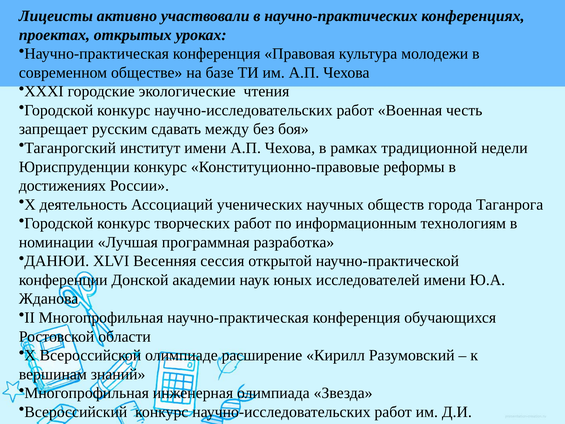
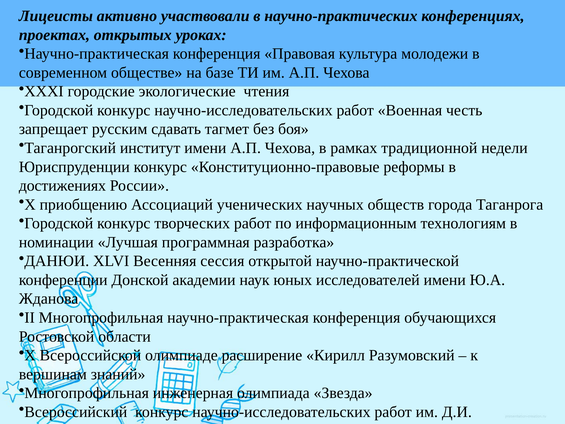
между: между -> тагмет
деятельность: деятельность -> приобщению
